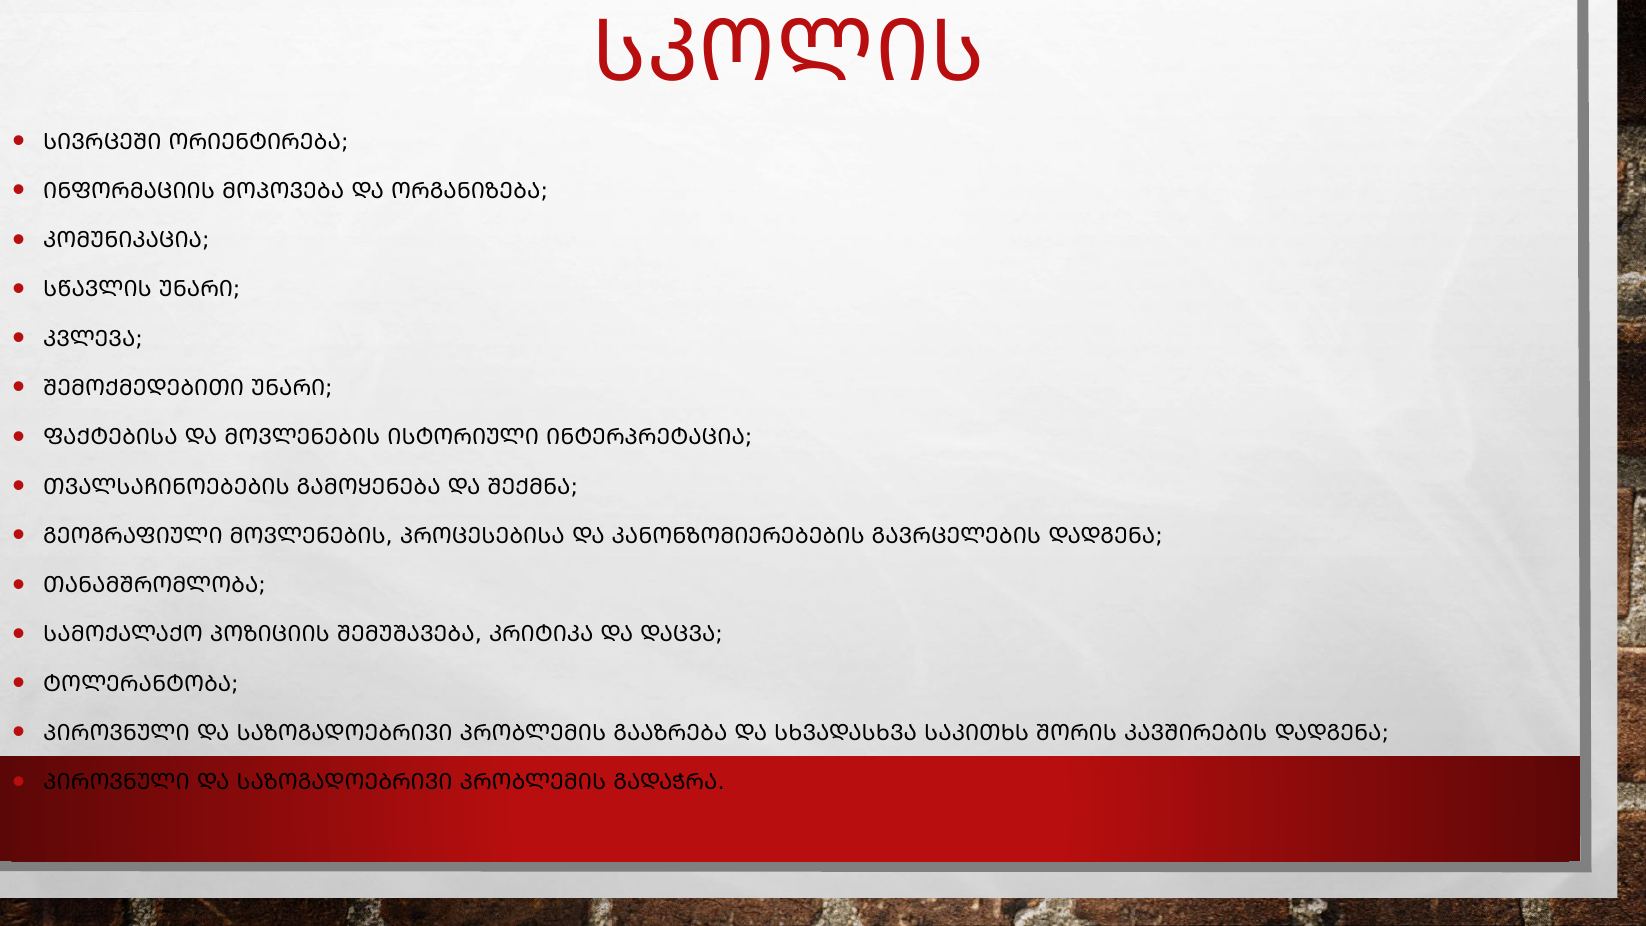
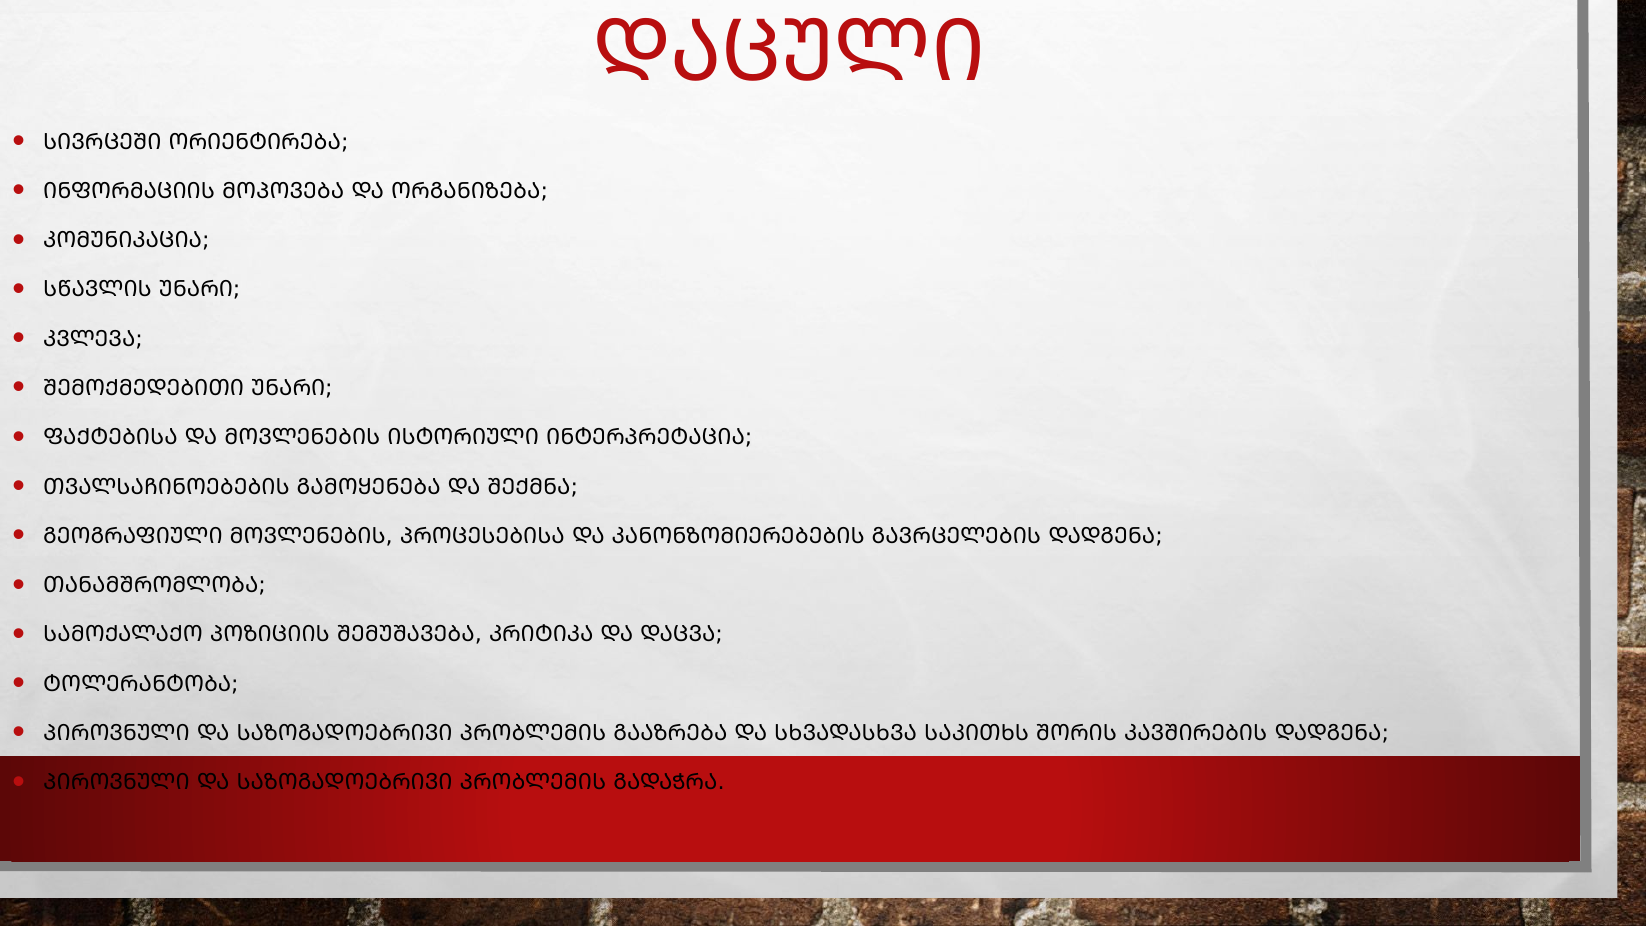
ᲡᲙᲝᲚᲘᲡ: ᲡᲙᲝᲚᲘᲡ -> ᲓᲐᲪᲣᲚᲘ
